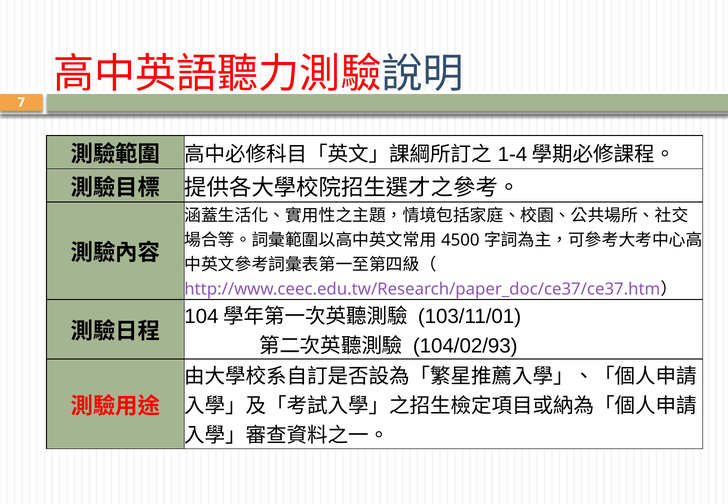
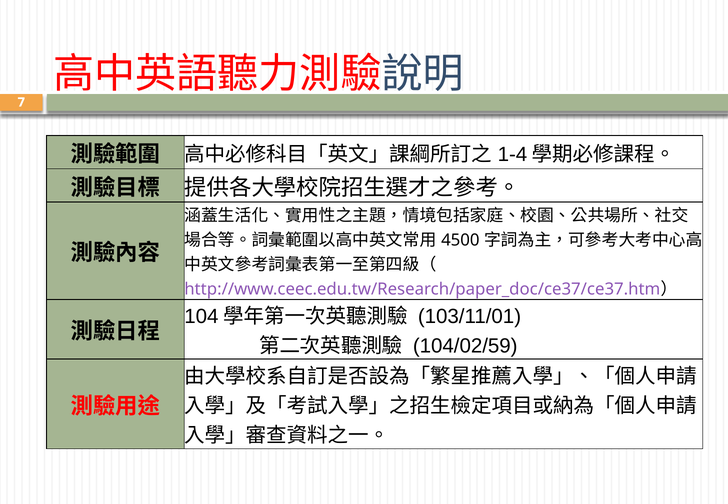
104/02/93: 104/02/93 -> 104/02/59
